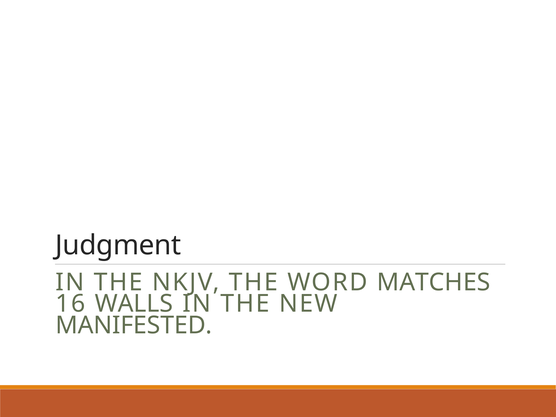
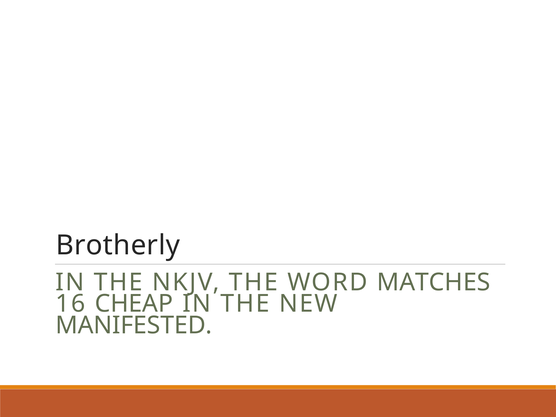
Judgment: Judgment -> Brotherly
WALLS: WALLS -> CHEAP
